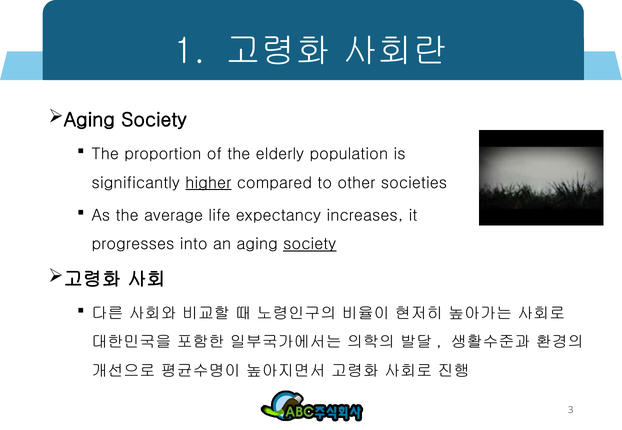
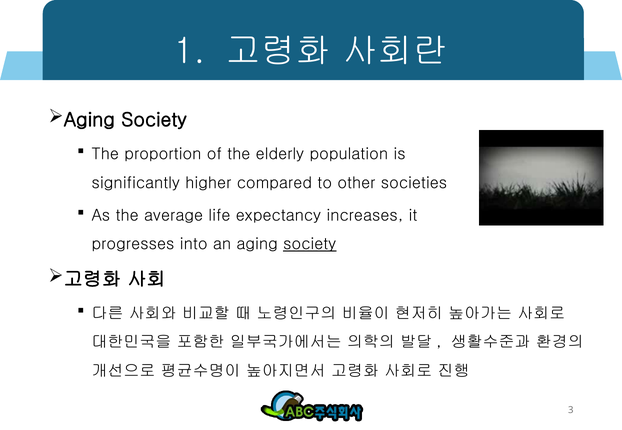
higher underline: present -> none
